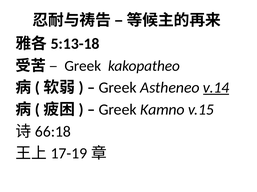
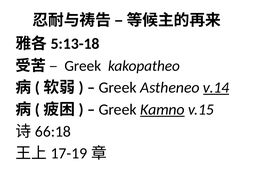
Kamno underline: none -> present
